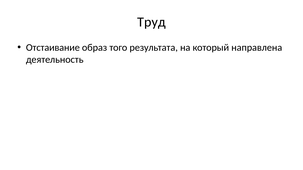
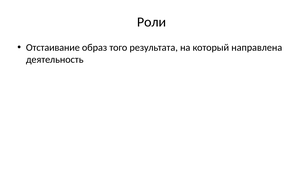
Труд: Труд -> Роли
